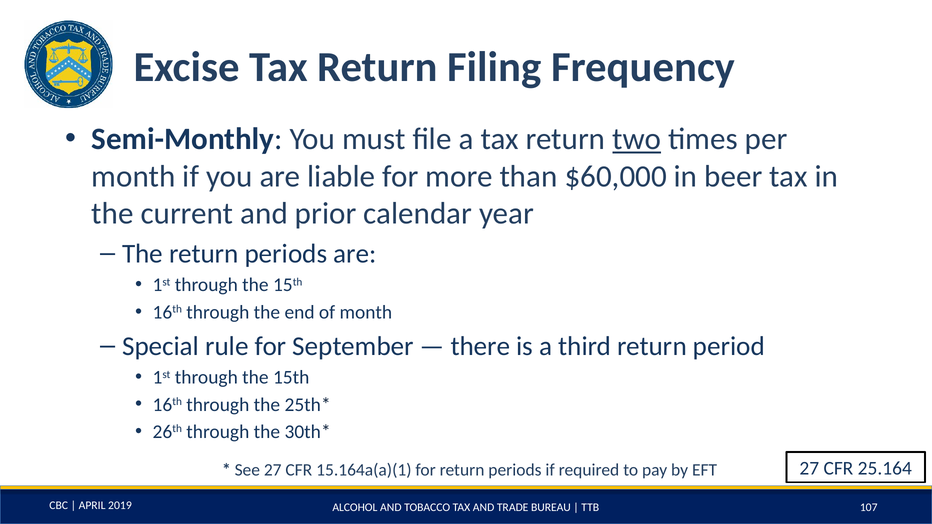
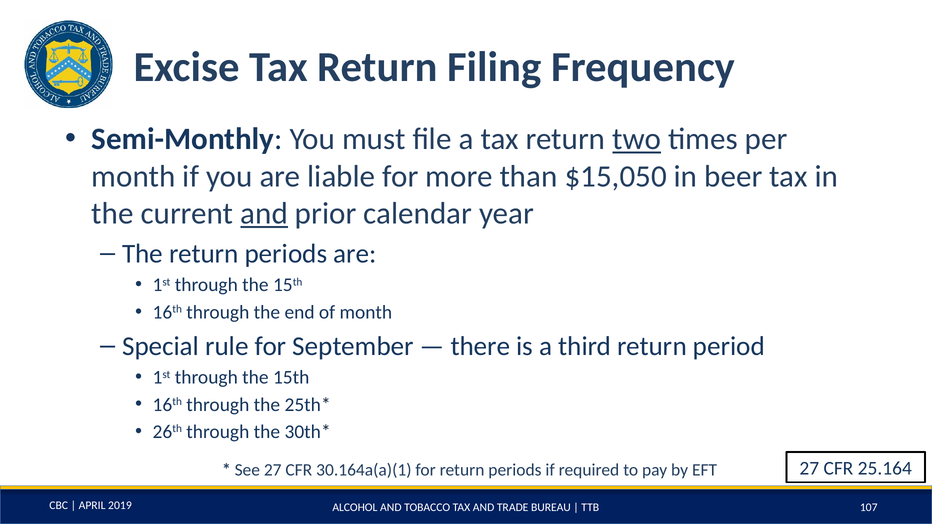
$60,000: $60,000 -> $15,050
and at (264, 214) underline: none -> present
15.164a(a)(1: 15.164a(a)(1 -> 30.164a(a)(1
